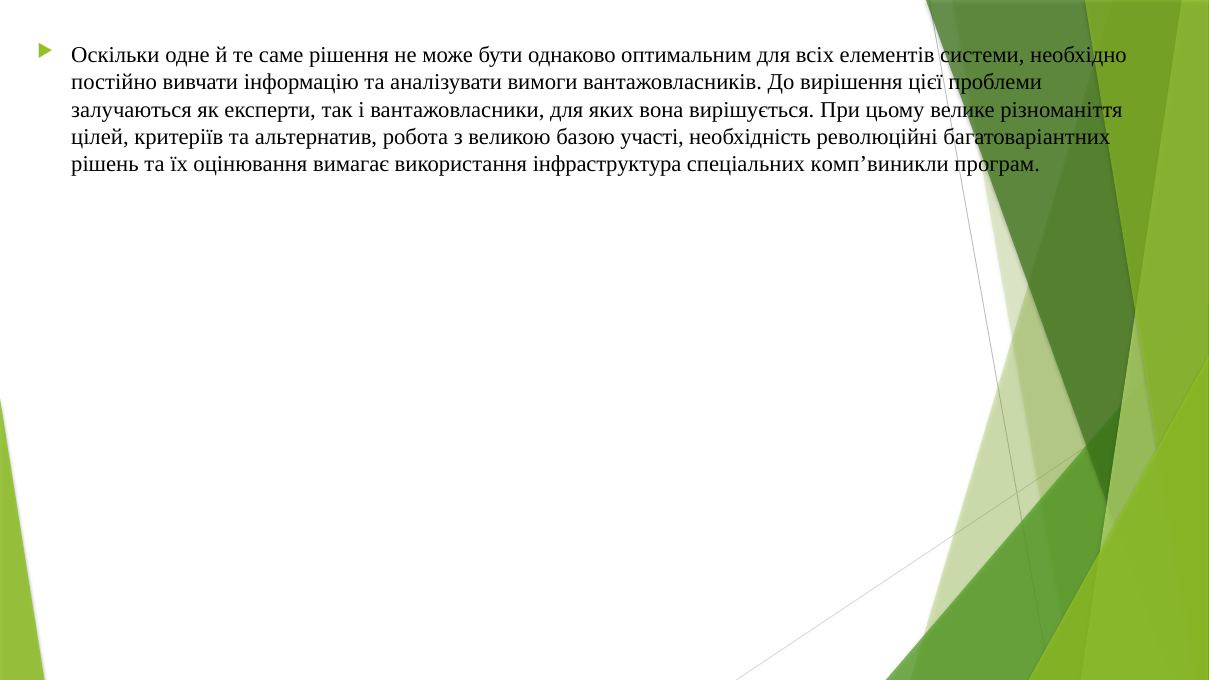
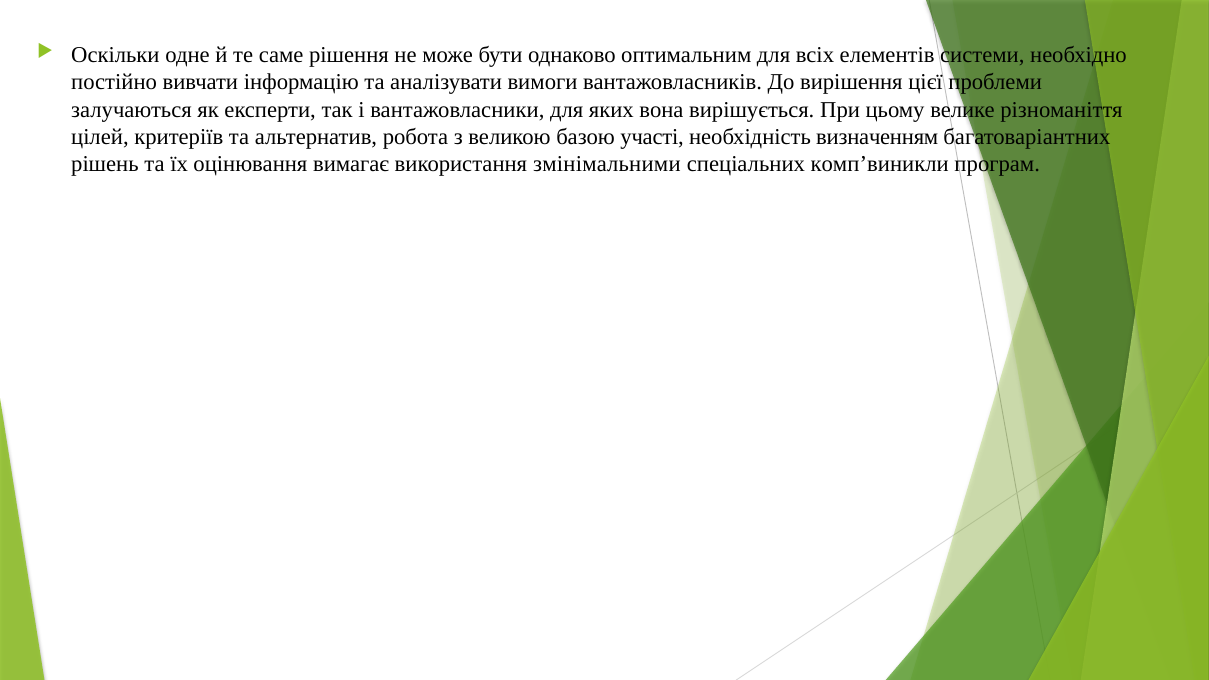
революційні: революційні -> визначенням
інфраструктура: інфраструктура -> змінімальними
